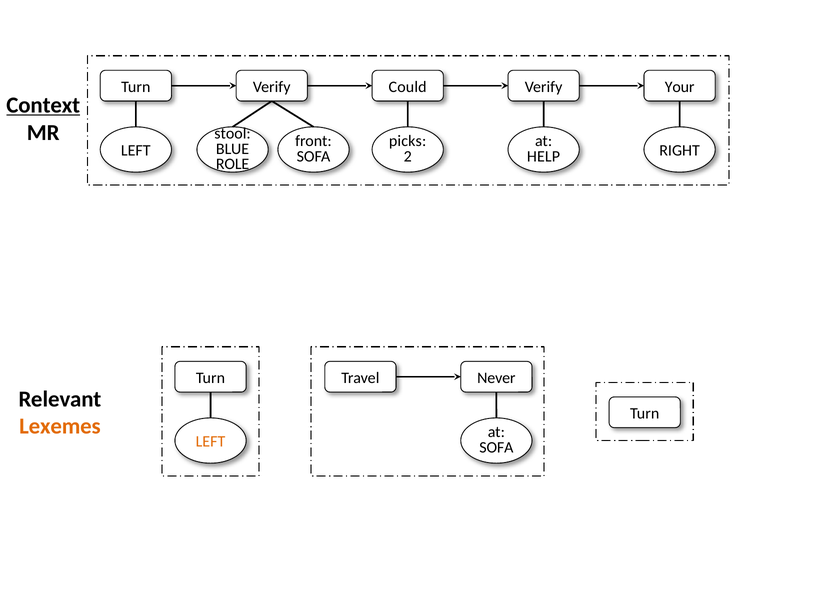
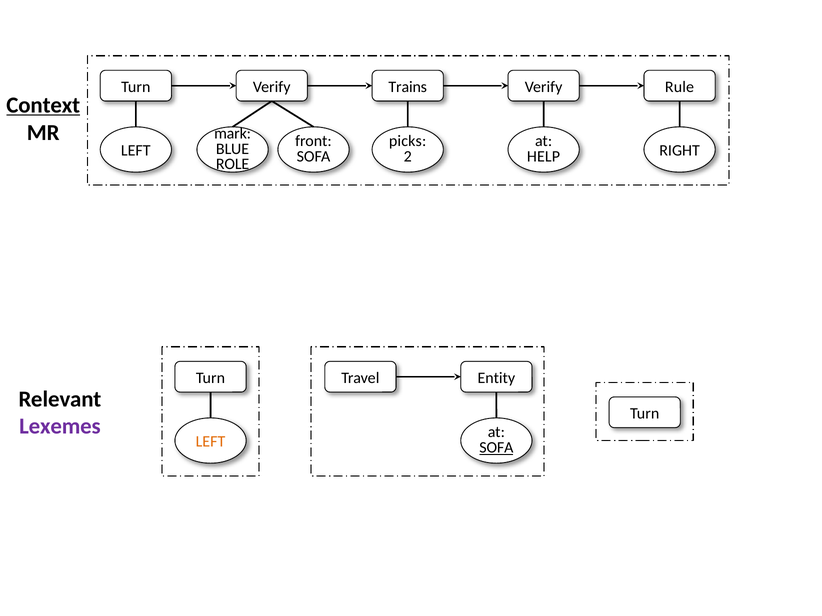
Could: Could -> Trains
Your: Your -> Rule
stool: stool -> mark
Never: Never -> Entity
Lexemes colour: orange -> purple
SOFA at (496, 448) underline: none -> present
